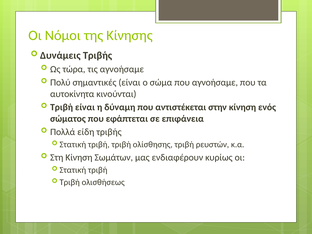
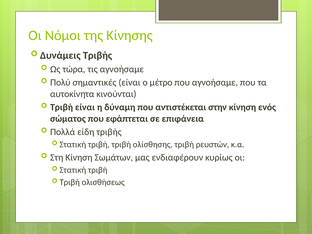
σώμα: σώμα -> μέτρο
